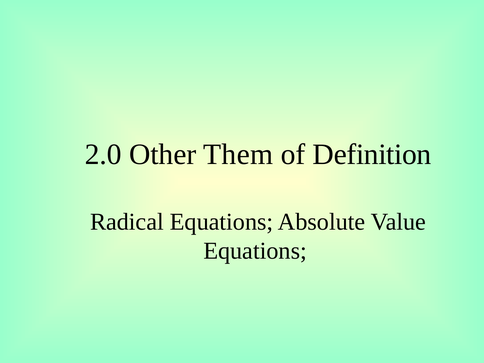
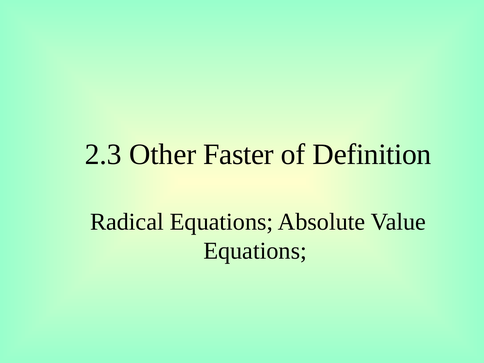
2.0: 2.0 -> 2.3
Them: Them -> Faster
